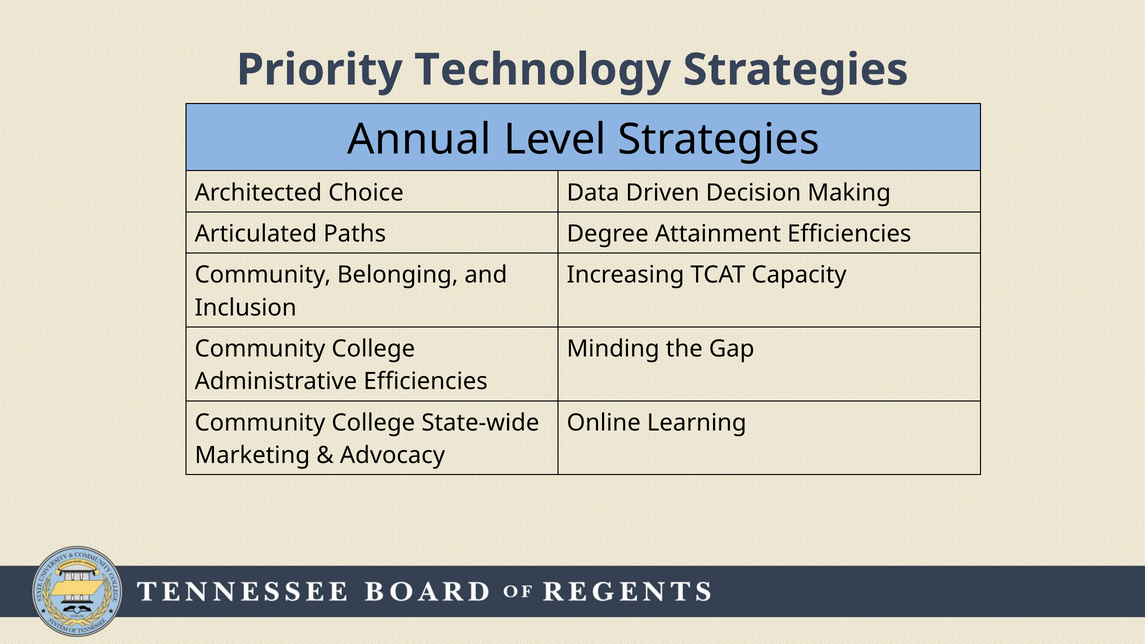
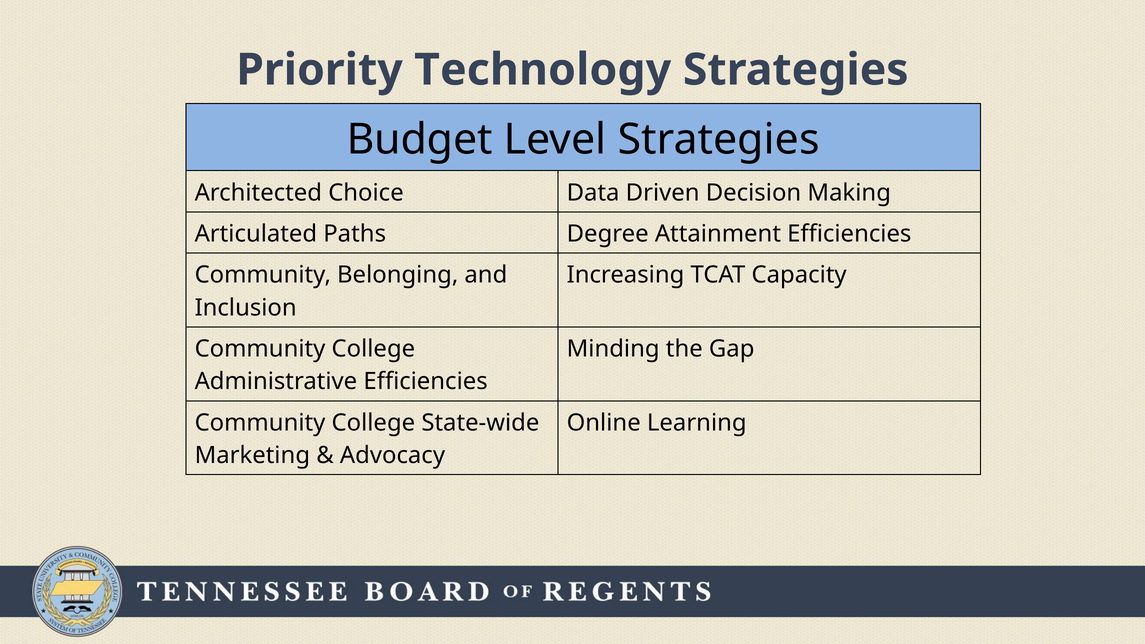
Annual: Annual -> Budget
